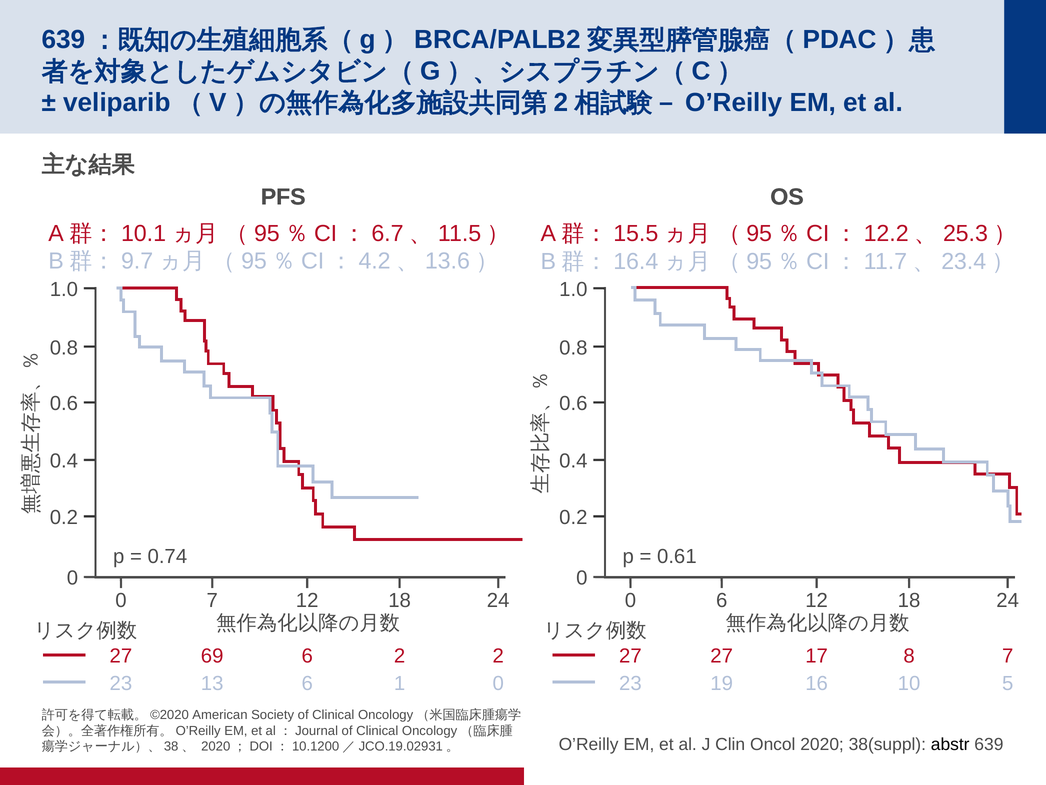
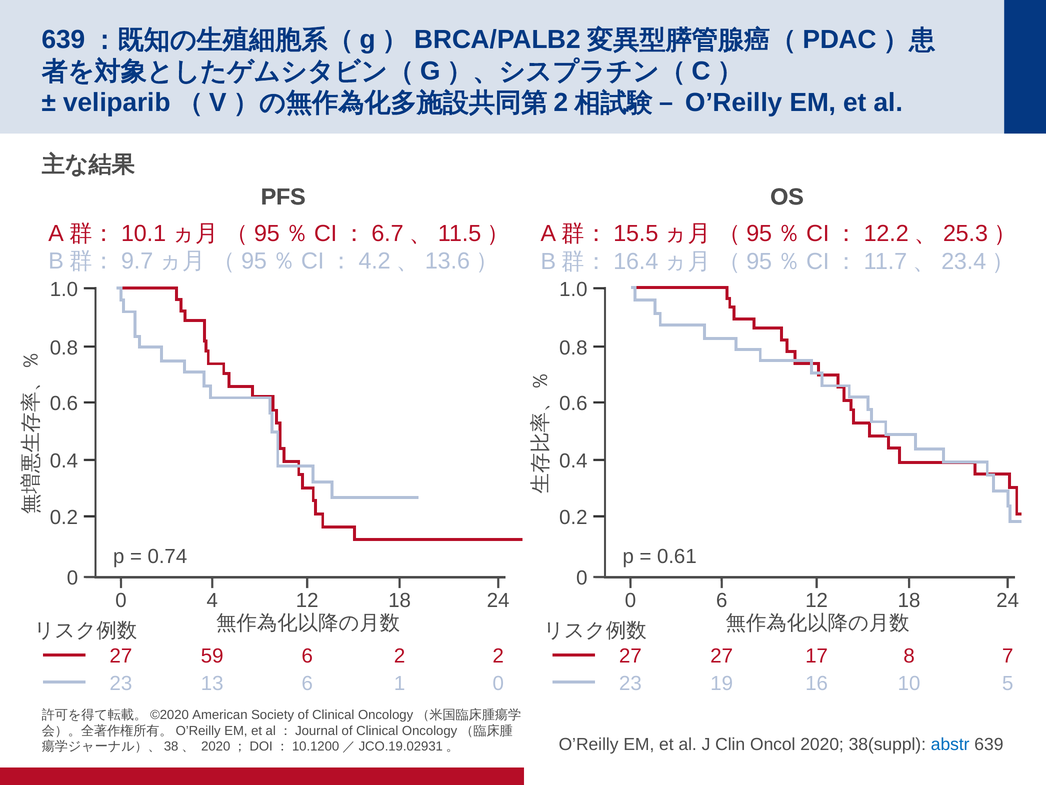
0 7: 7 -> 4
69: 69 -> 59
abstr colour: black -> blue
